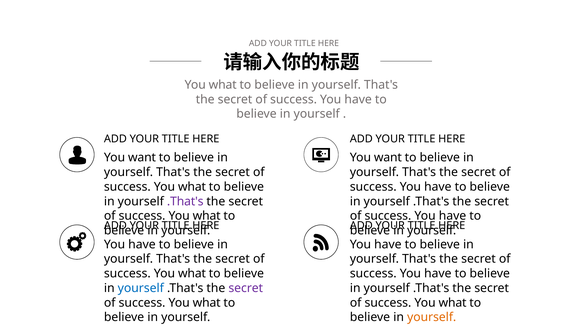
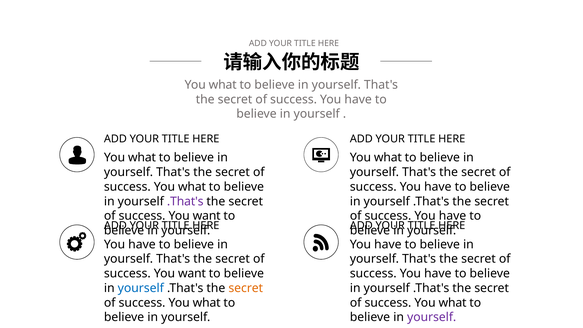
want at (142, 158): want -> what
want at (388, 158): want -> what
what at (207, 216): what -> want
what at (192, 274): what -> want
secret at (246, 288) colour: purple -> orange
yourself at (432, 317) colour: orange -> purple
